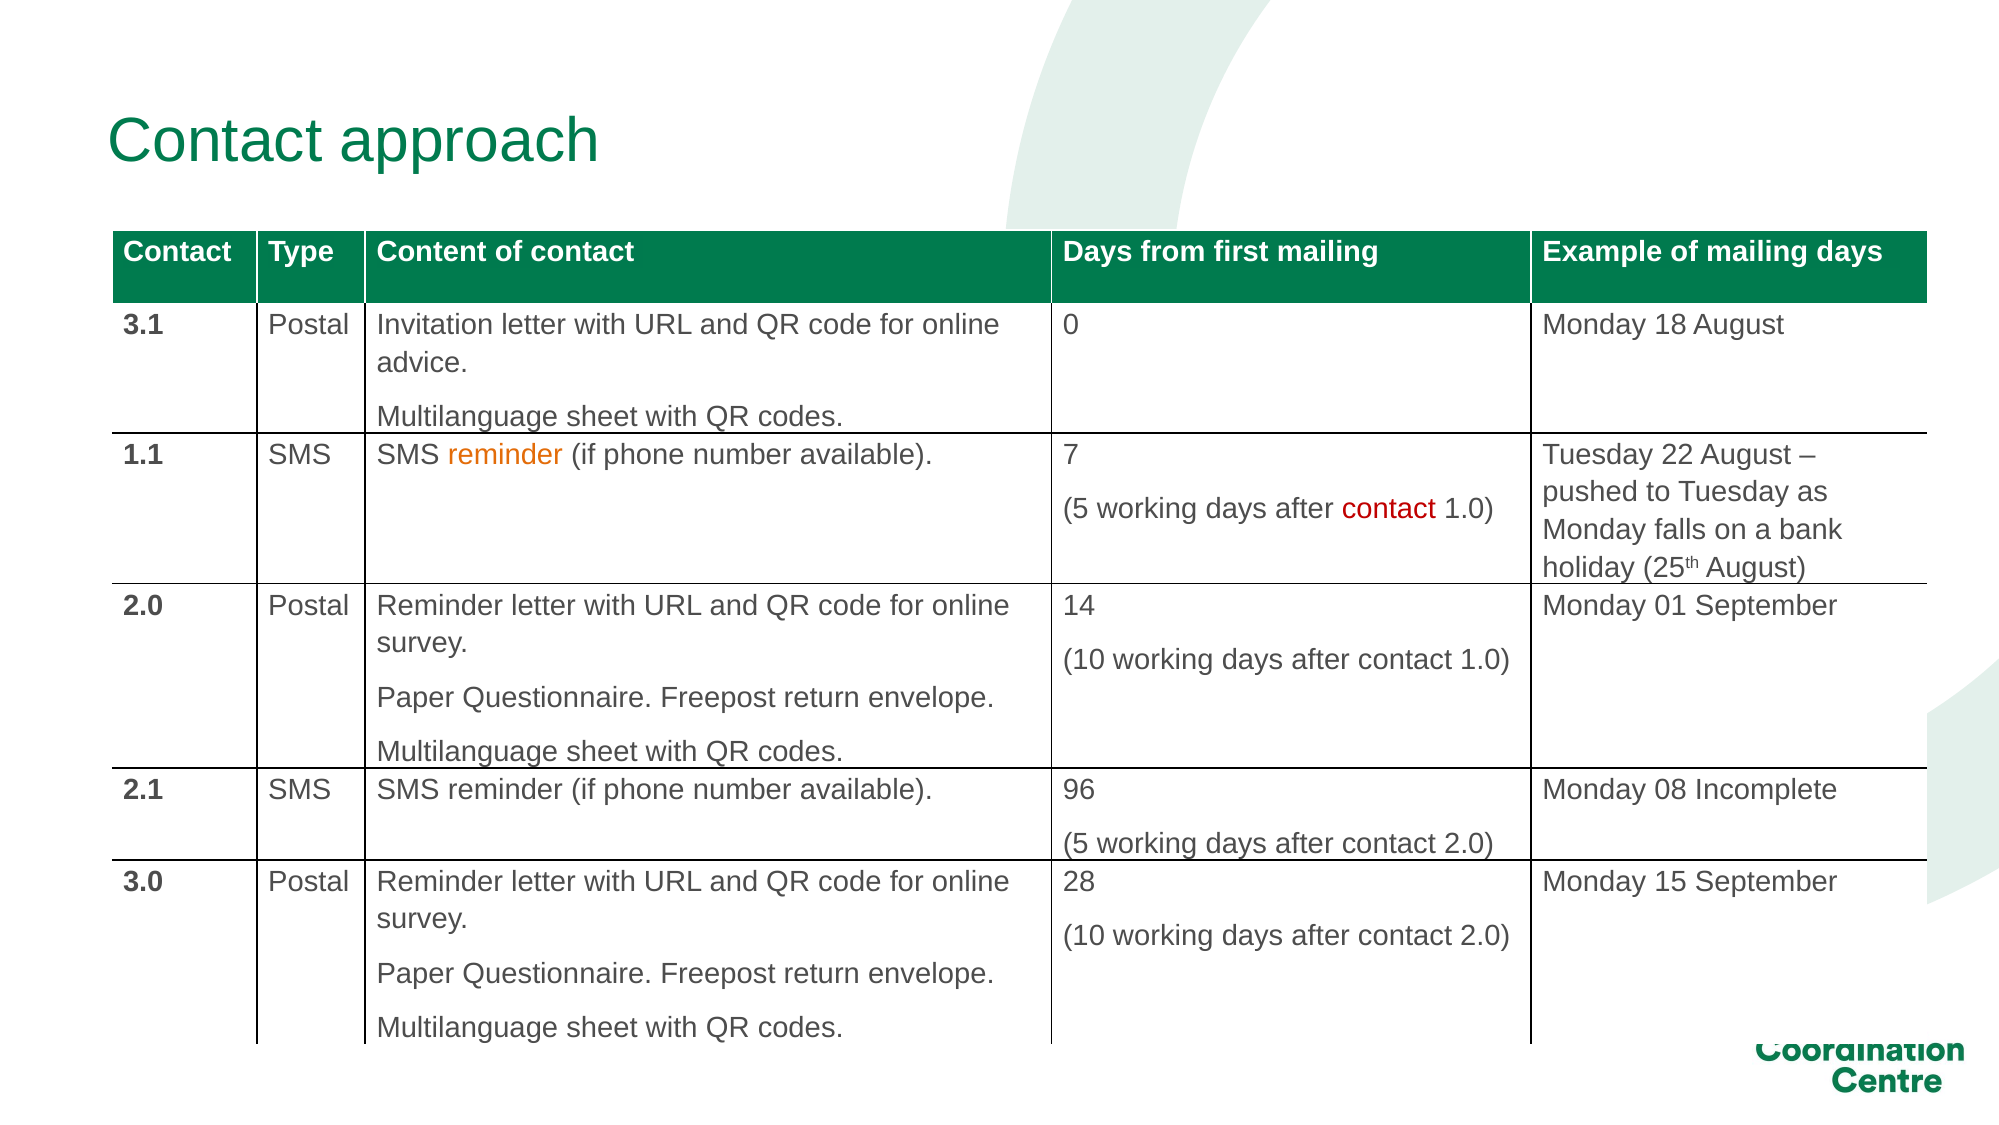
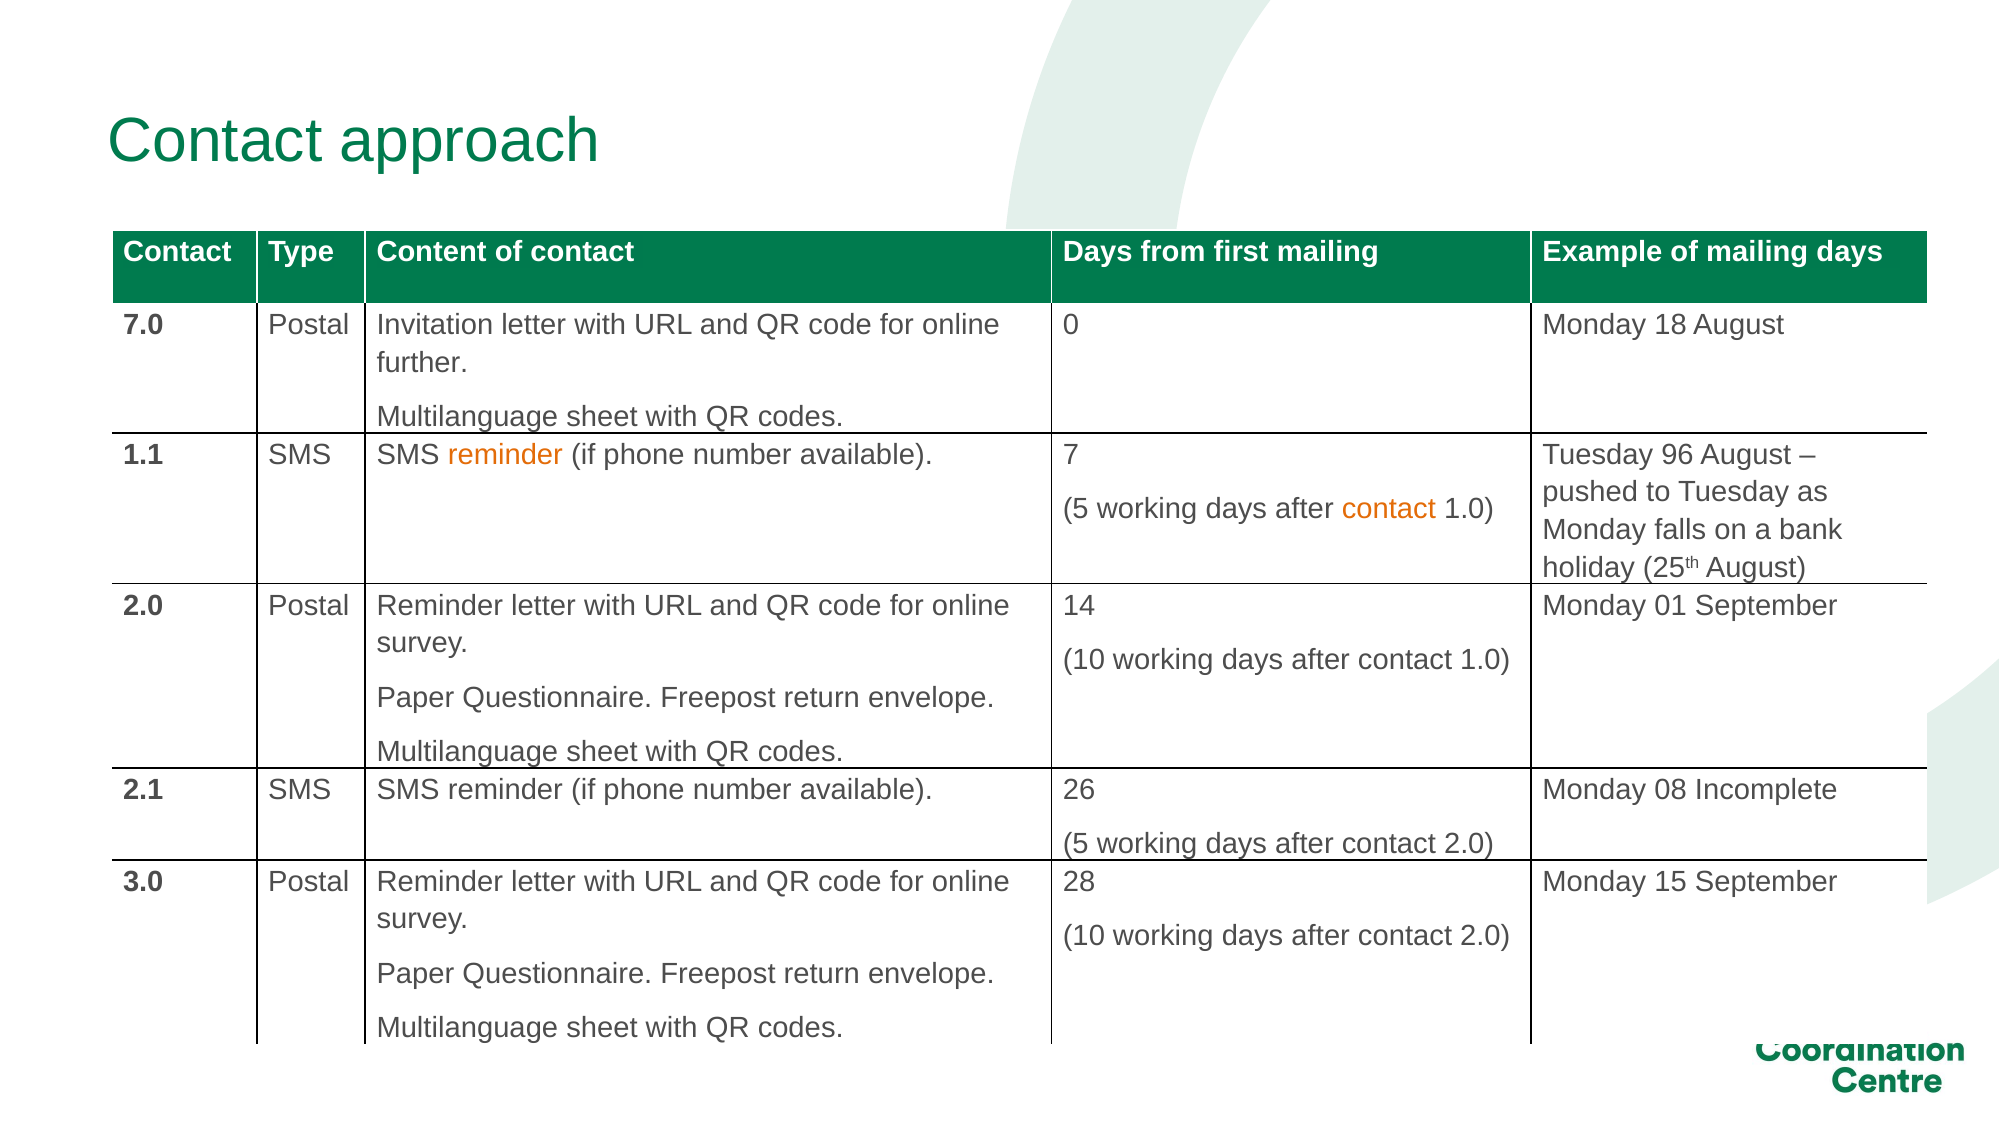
3.1: 3.1 -> 7.0
advice: advice -> further
22: 22 -> 96
contact at (1389, 509) colour: red -> orange
96: 96 -> 26
